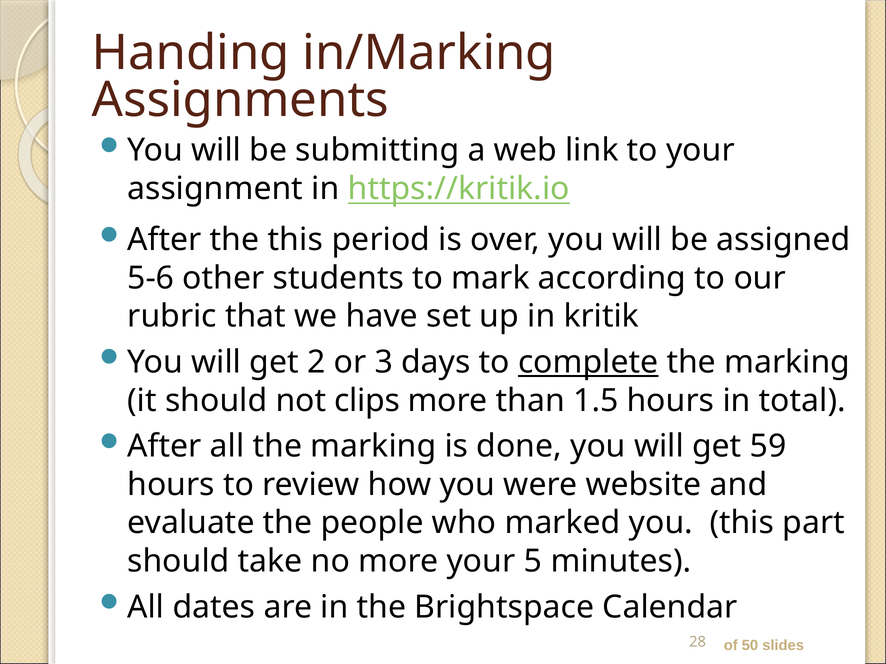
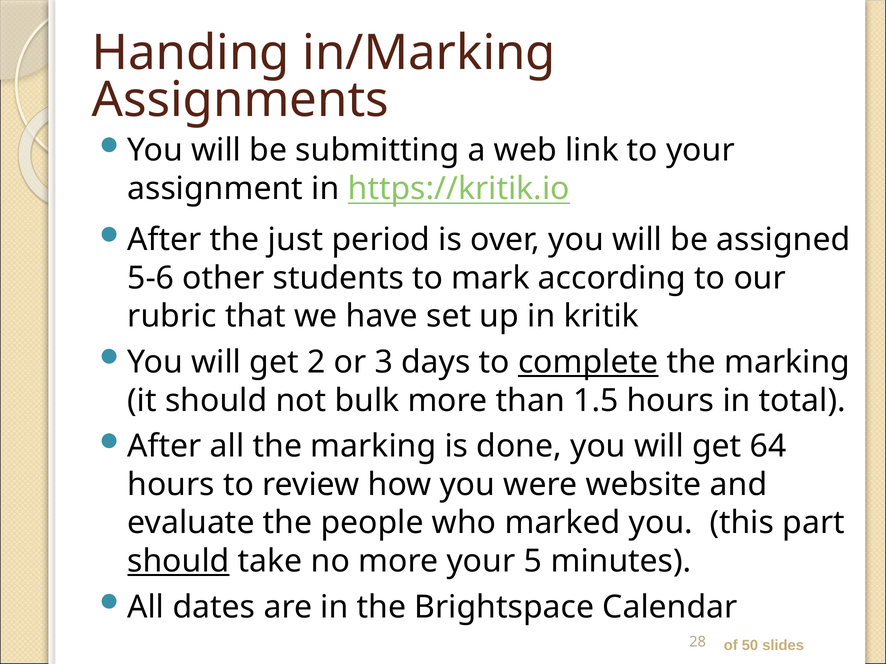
the this: this -> just
clips: clips -> bulk
59: 59 -> 64
should at (178, 562) underline: none -> present
